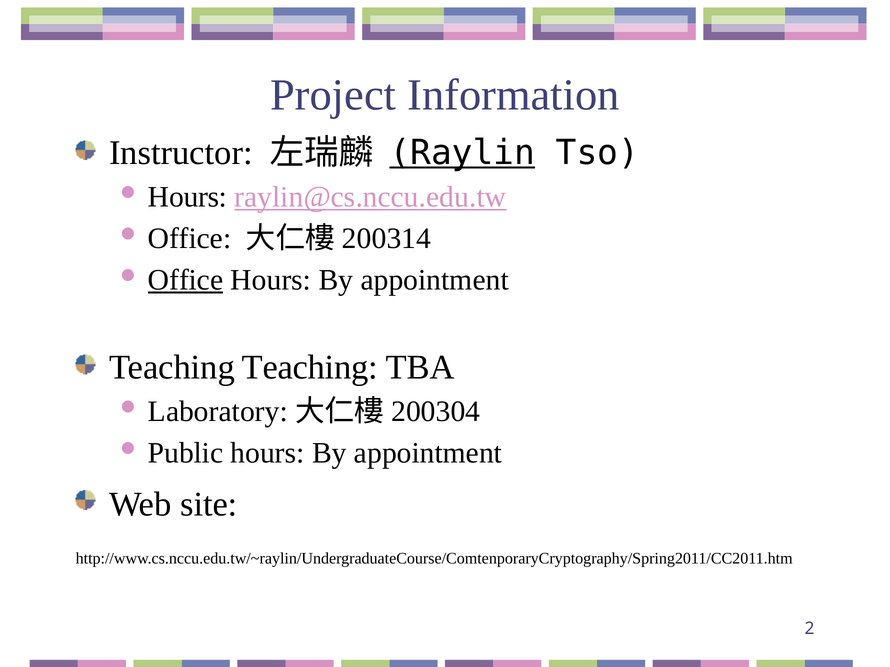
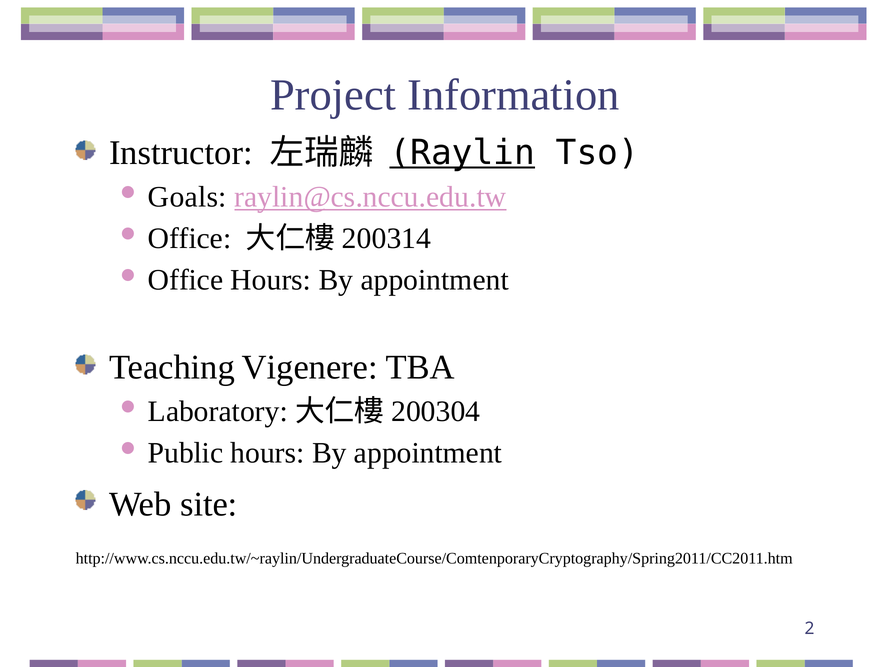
Hours at (188, 197): Hours -> Goals
Office at (186, 280) underline: present -> none
Teaching Teaching: Teaching -> Vigenere
